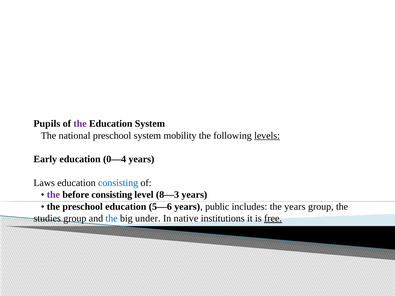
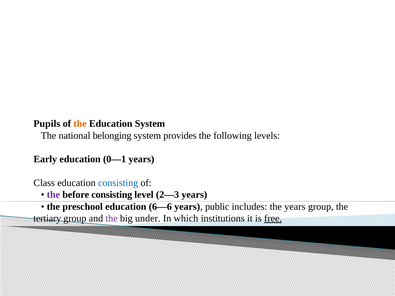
the at (80, 124) colour: purple -> orange
national preschool: preschool -> belonging
mobility: mobility -> provides
levels underline: present -> none
0—4: 0—4 -> 0—1
Laws: Laws -> Class
8—3: 8—3 -> 2—3
5—6: 5—6 -> 6—6
studies: studies -> tertiary
the at (112, 219) colour: blue -> purple
native: native -> which
